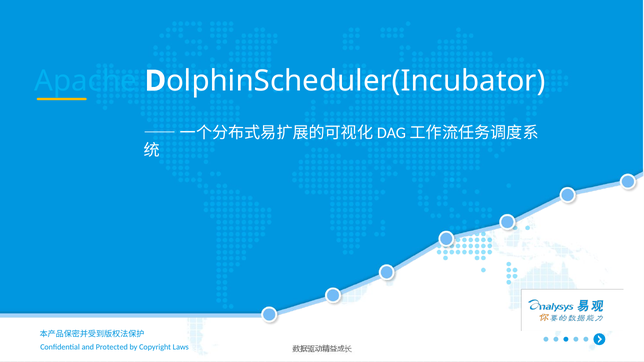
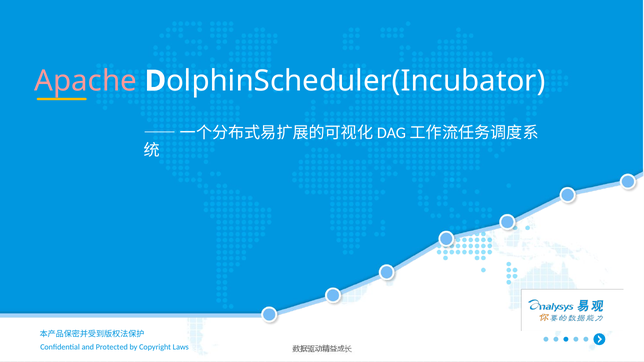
Apache colour: light blue -> pink
